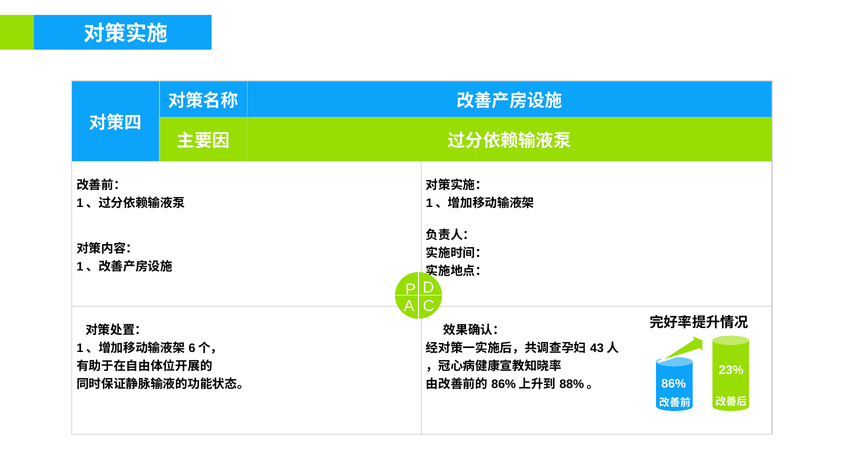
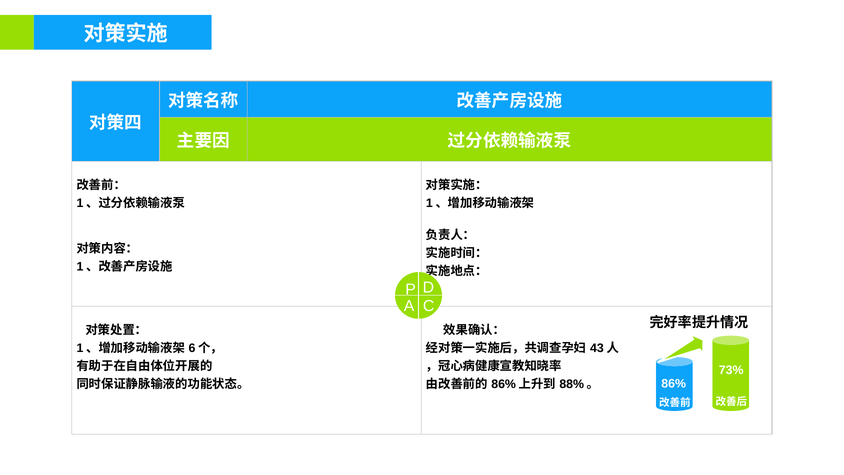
23%: 23% -> 73%
